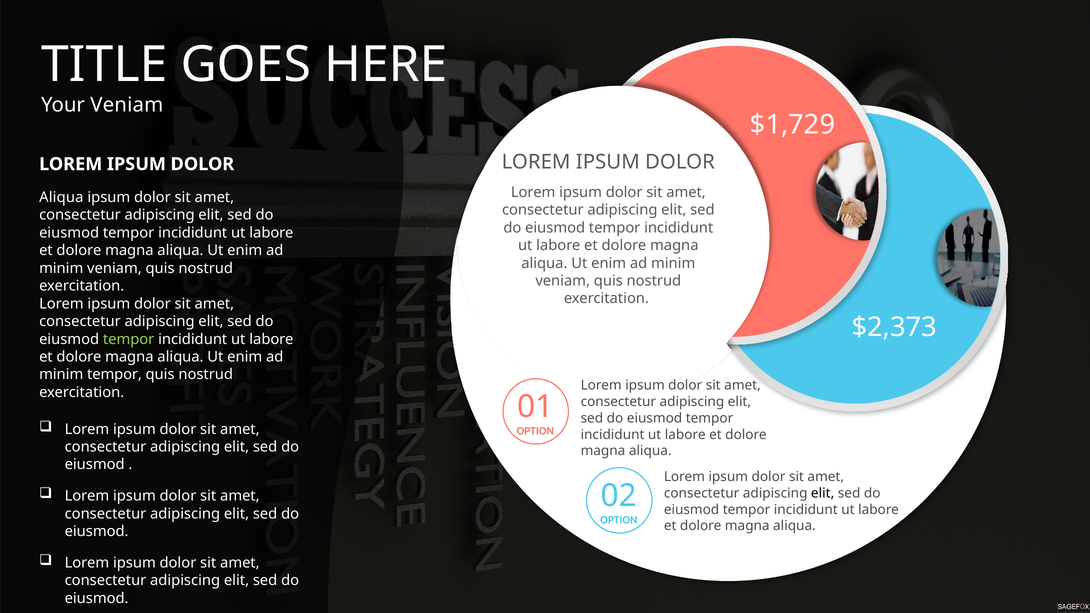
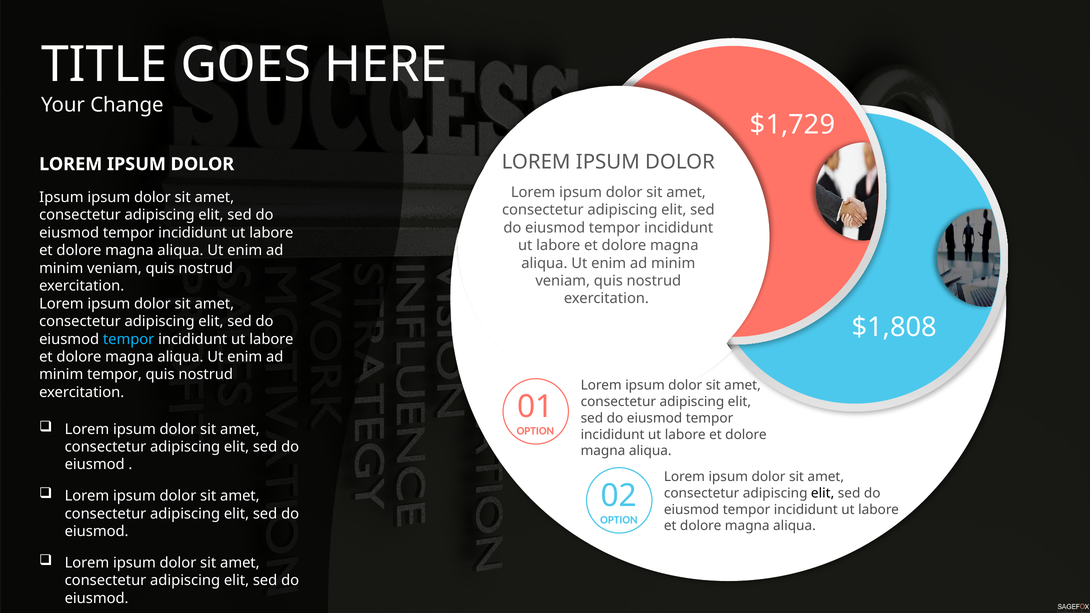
Your Veniam: Veniam -> Change
Aliqua at (61, 197): Aliqua -> Ipsum
$2,373: $2,373 -> $1,808
tempor at (129, 339) colour: light green -> light blue
